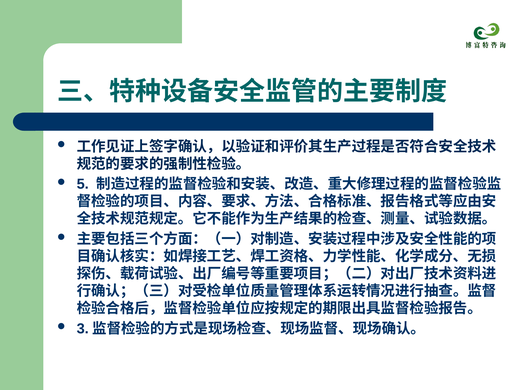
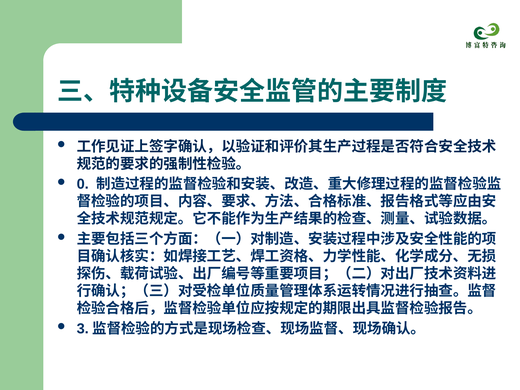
5: 5 -> 0
